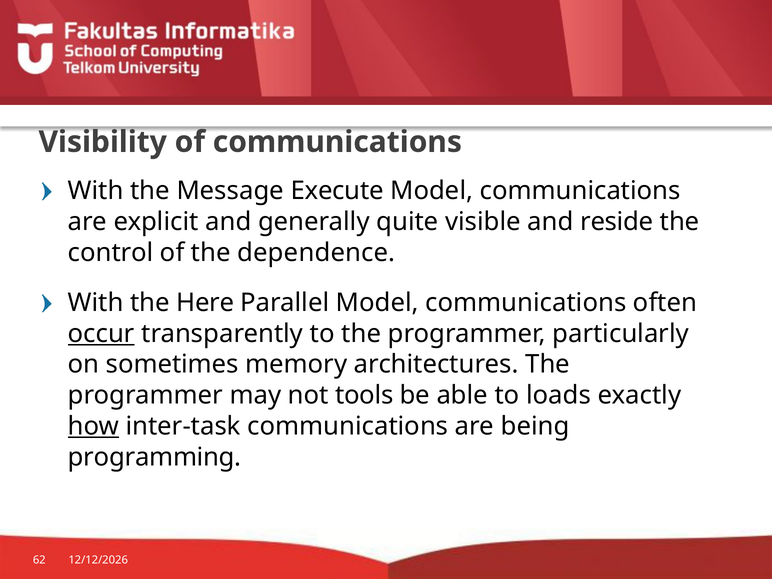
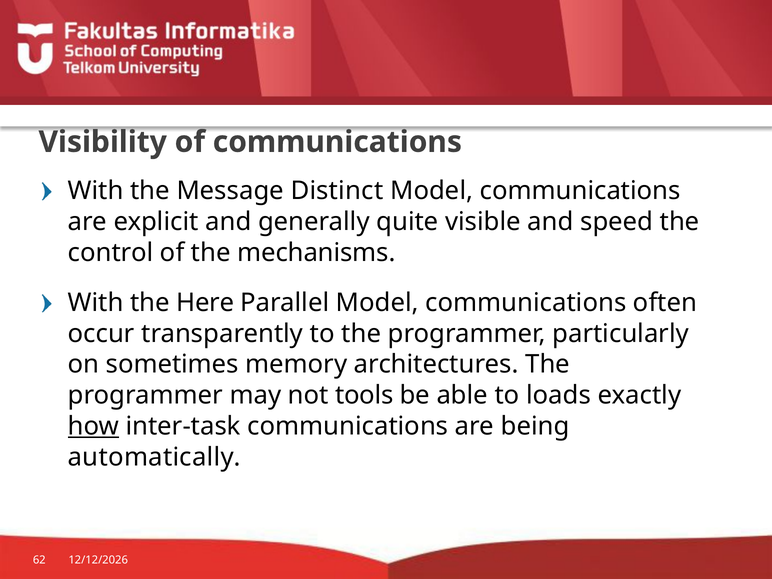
Execute: Execute -> Distinct
reside: reside -> speed
dependence: dependence -> mechanisms
occur underline: present -> none
programming: programming -> automatically
